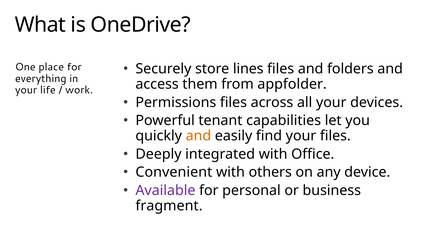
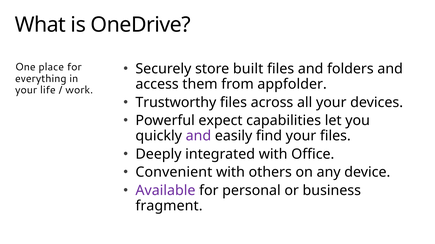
lines: lines -> built
Permissions: Permissions -> Trustworthy
tenant: tenant -> expect
and at (198, 136) colour: orange -> purple
